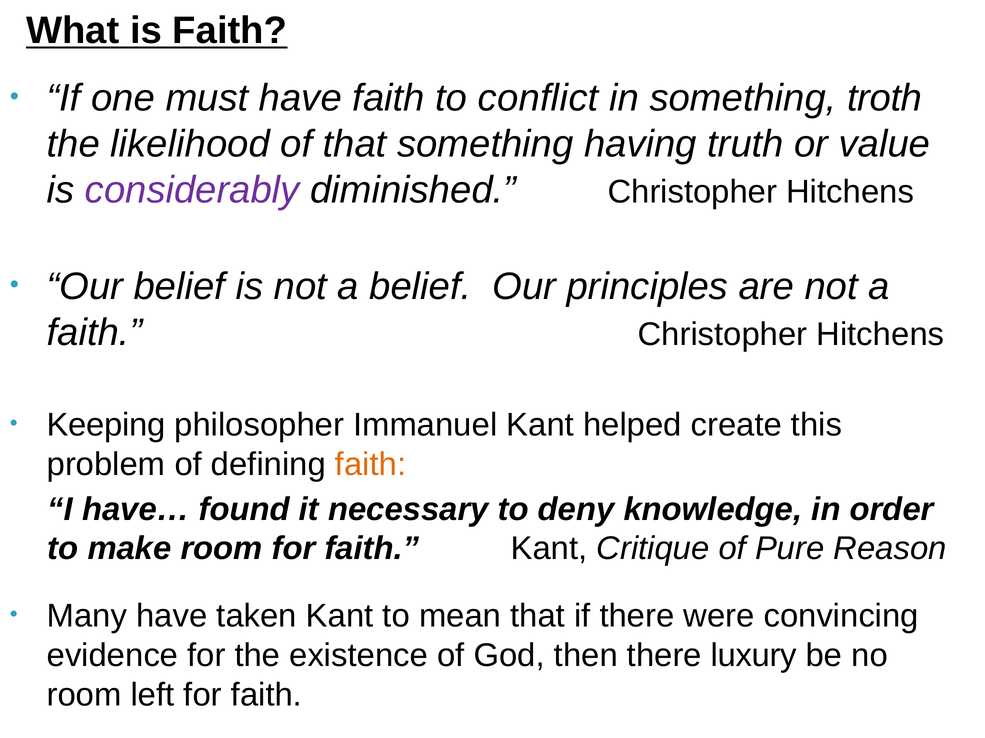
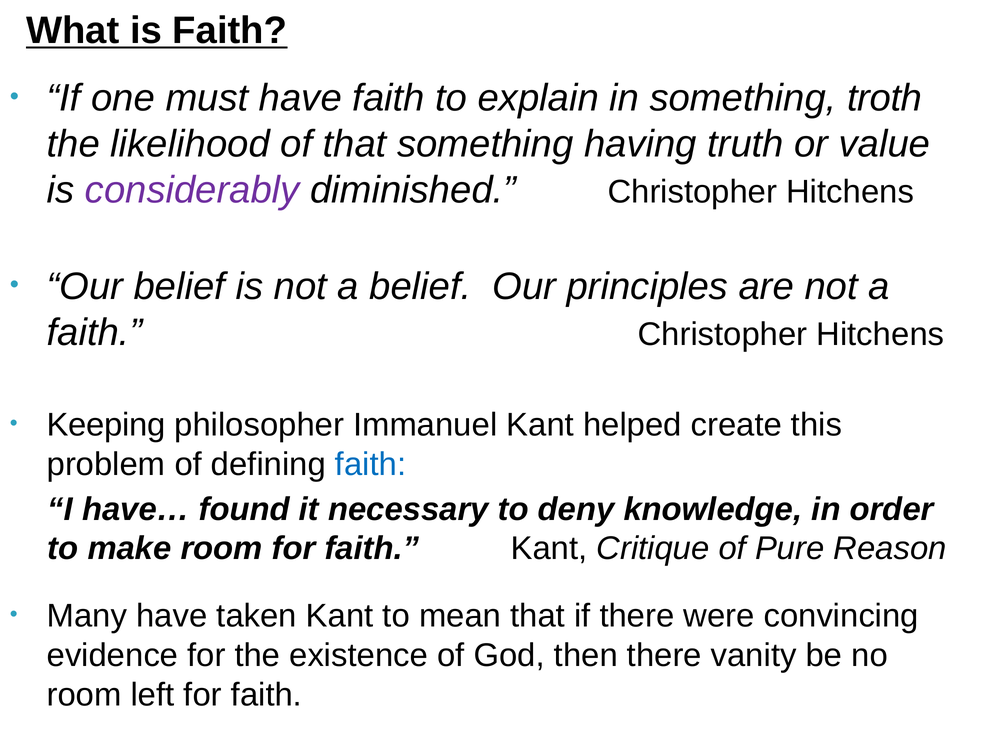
conflict: conflict -> explain
faith at (371, 465) colour: orange -> blue
luxury: luxury -> vanity
